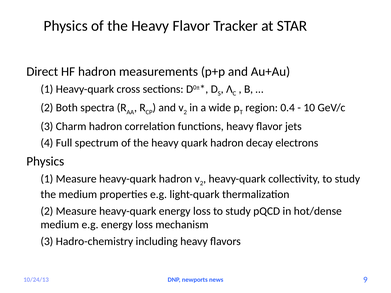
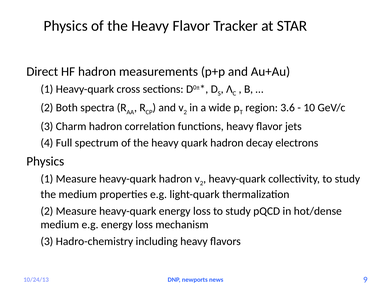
0.4: 0.4 -> 3.6
